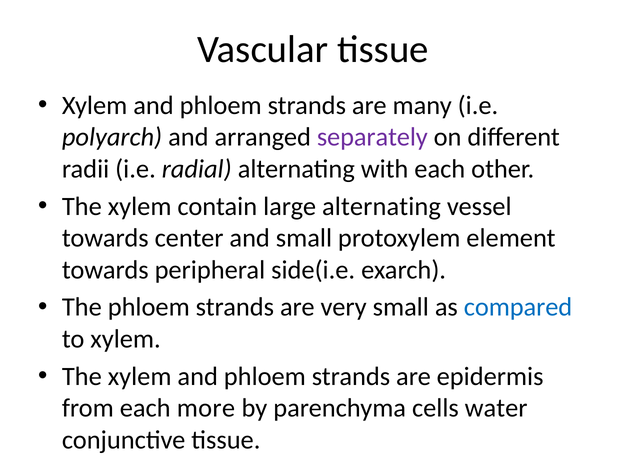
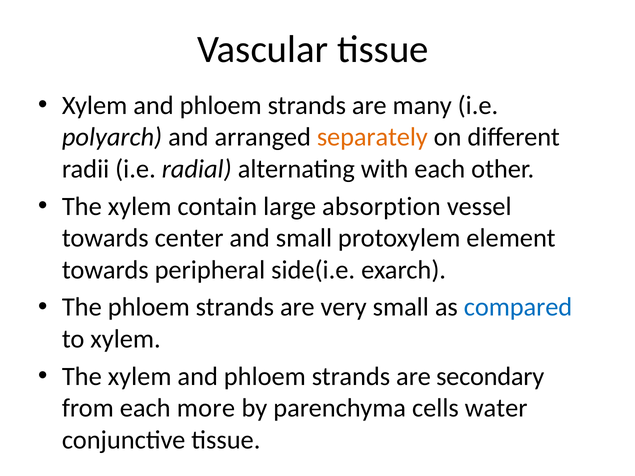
separately colour: purple -> orange
large alternating: alternating -> absorption
epidermis: epidermis -> secondary
